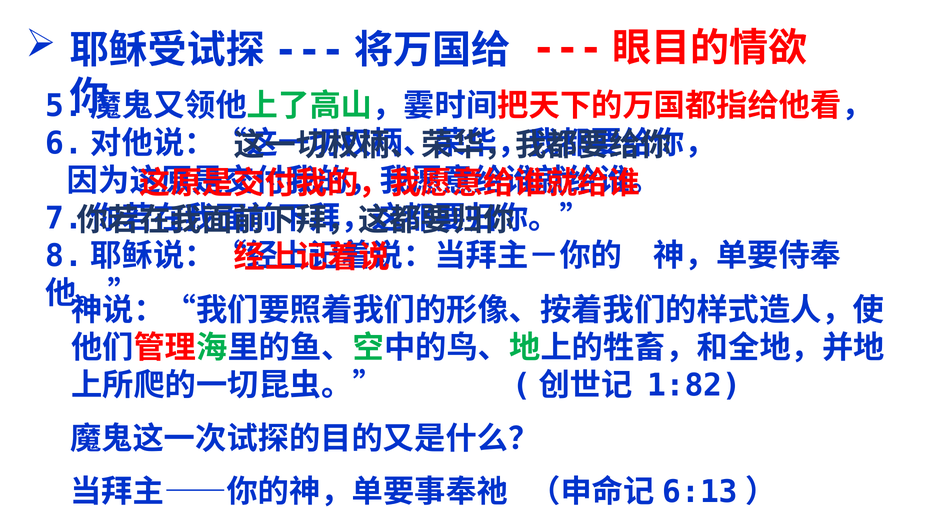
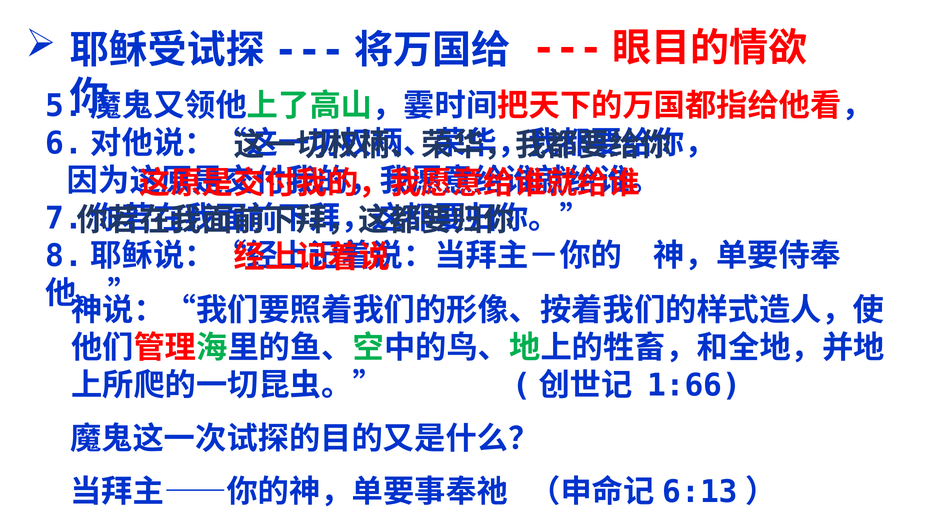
1:82: 1:82 -> 1:66
